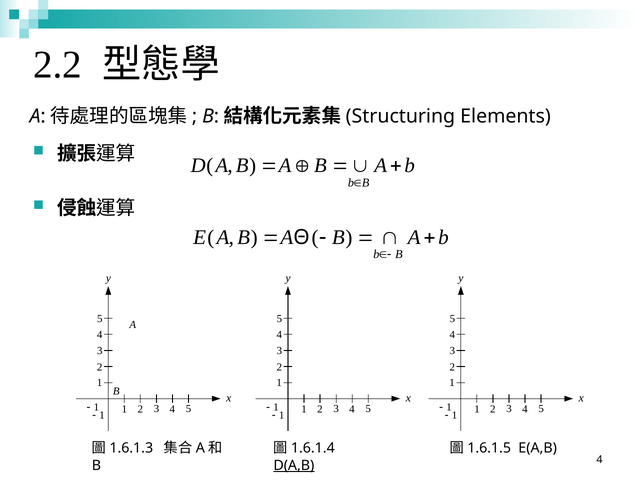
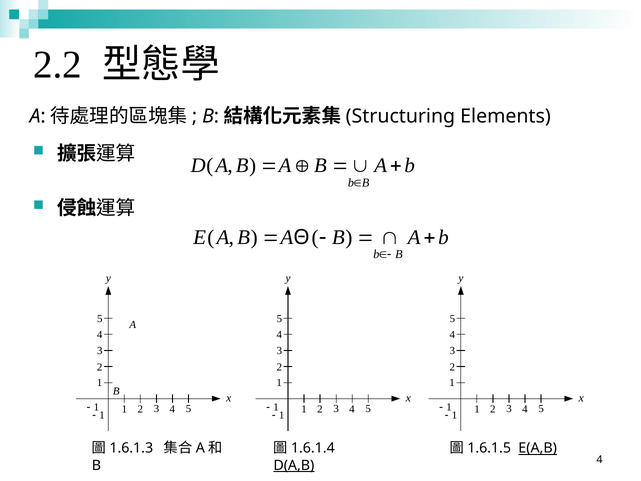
E(A,B underline: none -> present
